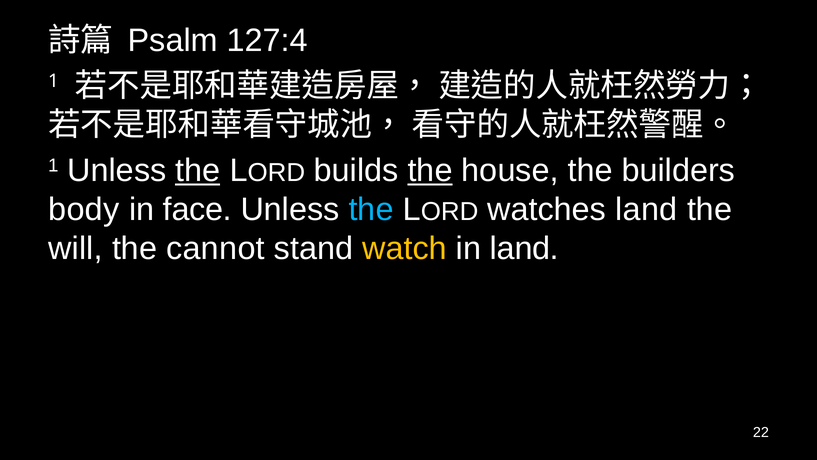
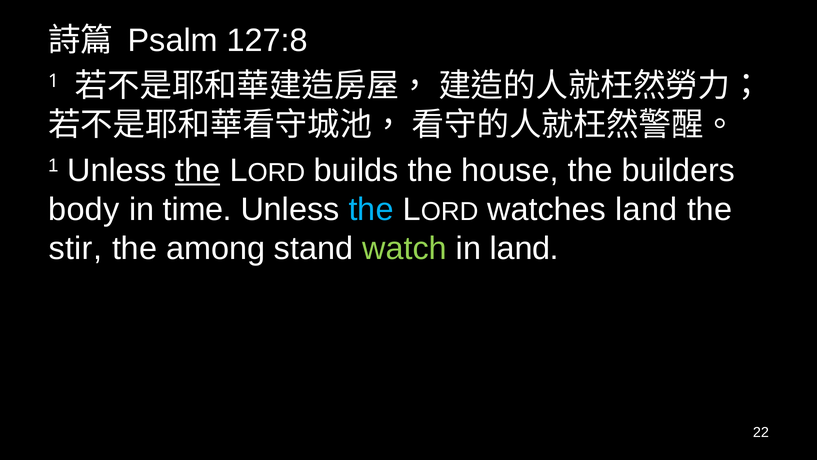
127:4: 127:4 -> 127:8
the at (430, 170) underline: present -> none
face: face -> time
will: will -> stir
cannot: cannot -> among
watch colour: yellow -> light green
